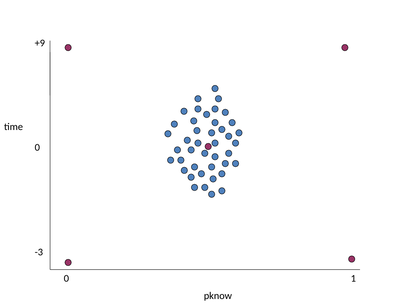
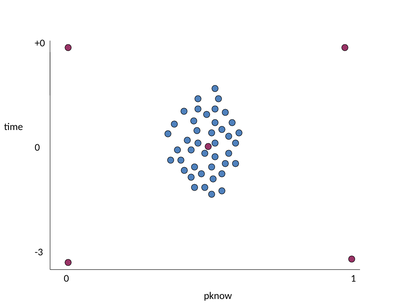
+9: +9 -> +0
